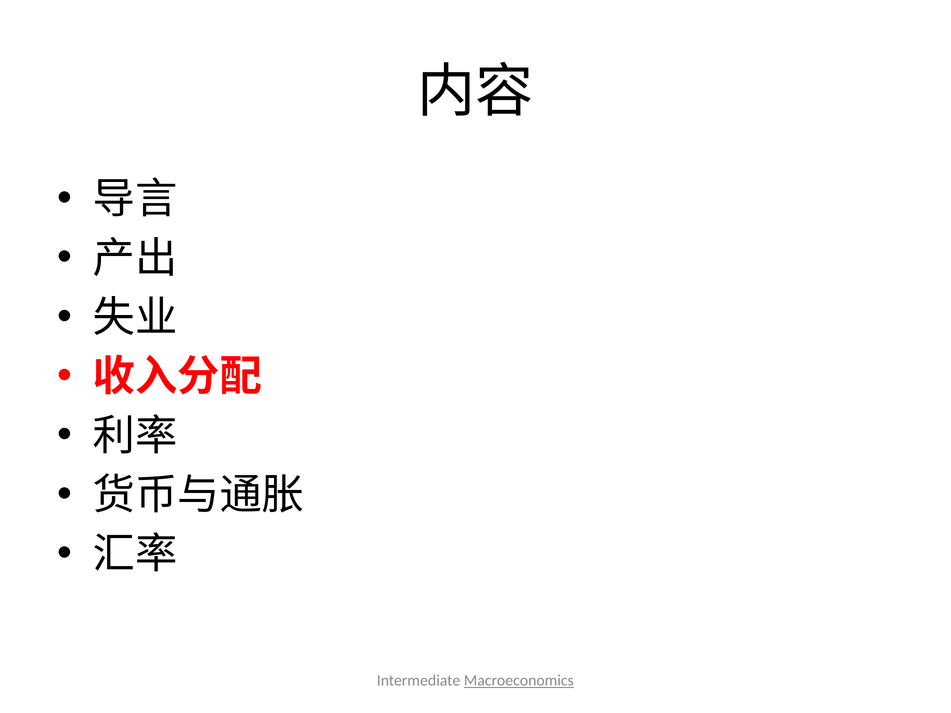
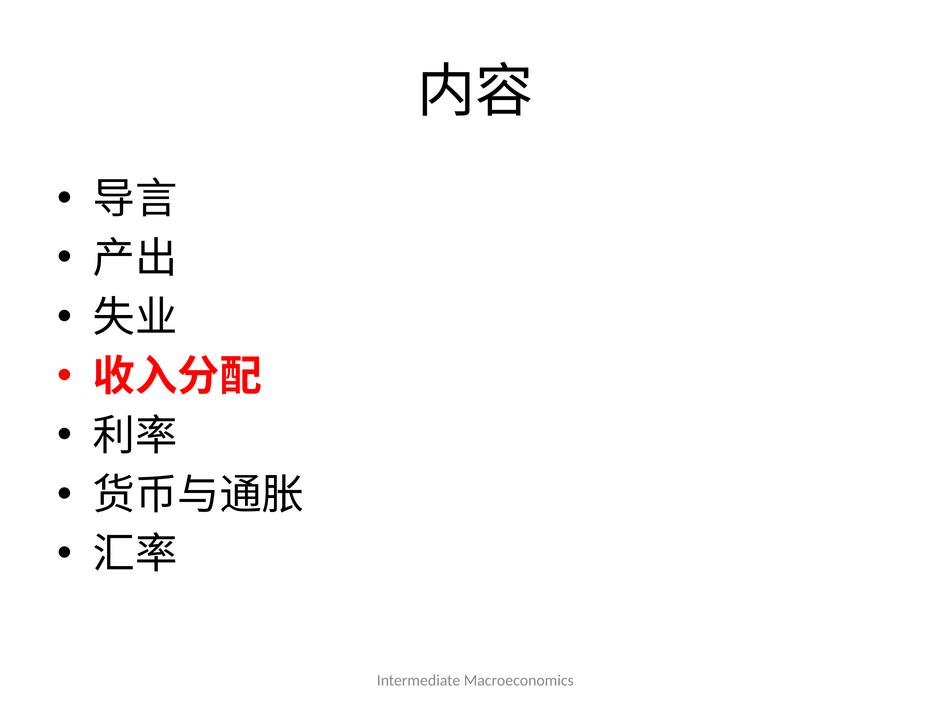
Macroeconomics underline: present -> none
